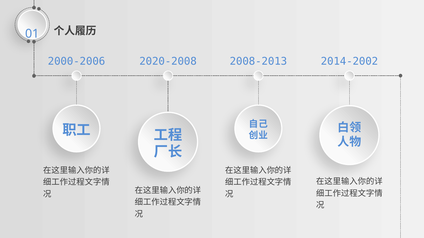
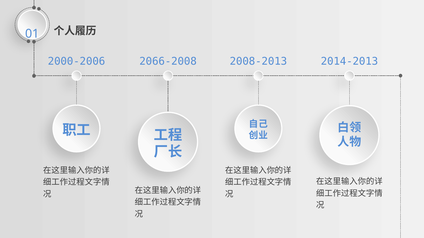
2020-2008: 2020-2008 -> 2066-2008
2014-2002: 2014-2002 -> 2014-2013
